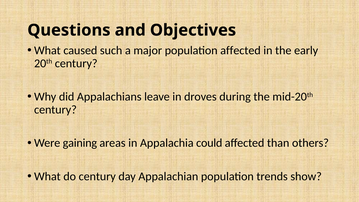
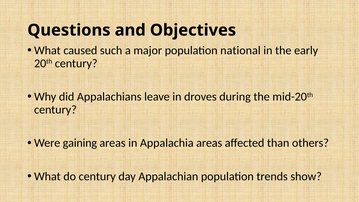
population affected: affected -> national
Appalachia could: could -> areas
